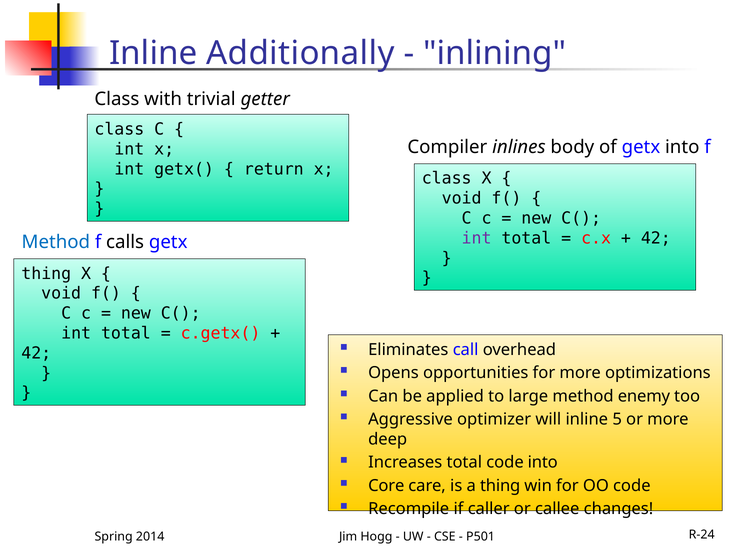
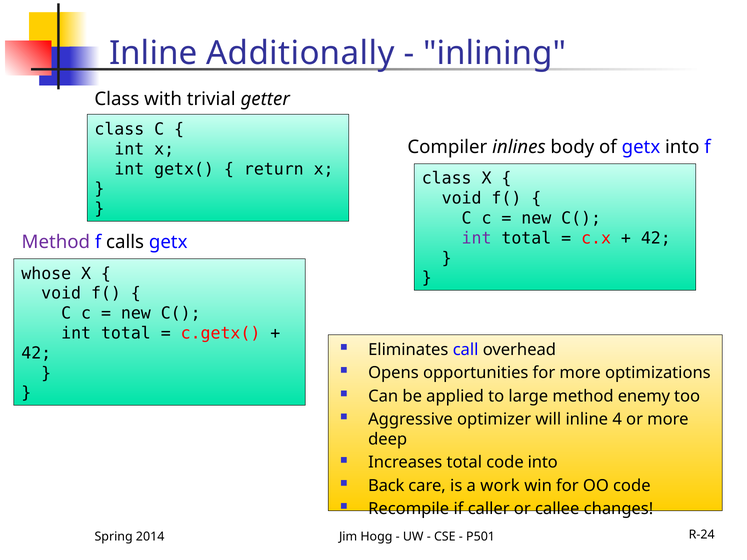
Method at (56, 242) colour: blue -> purple
thing at (46, 274): thing -> whose
5: 5 -> 4
Core: Core -> Back
a thing: thing -> work
